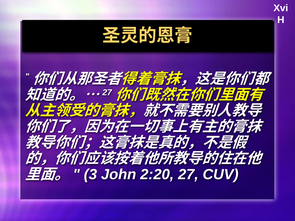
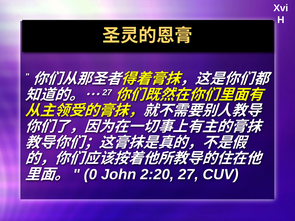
3: 3 -> 0
